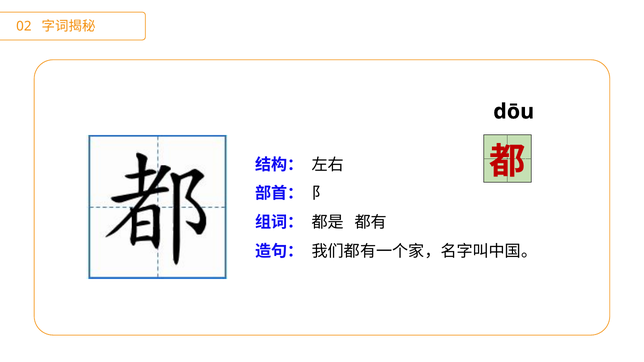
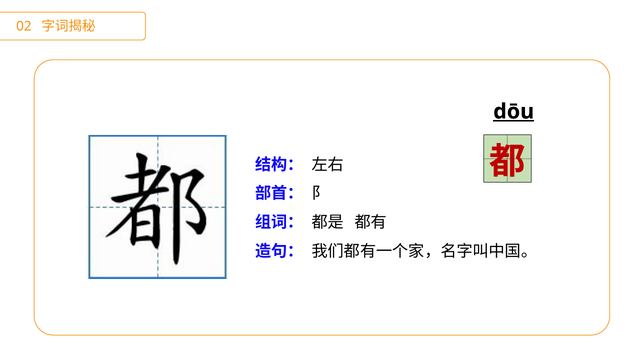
dōu underline: none -> present
